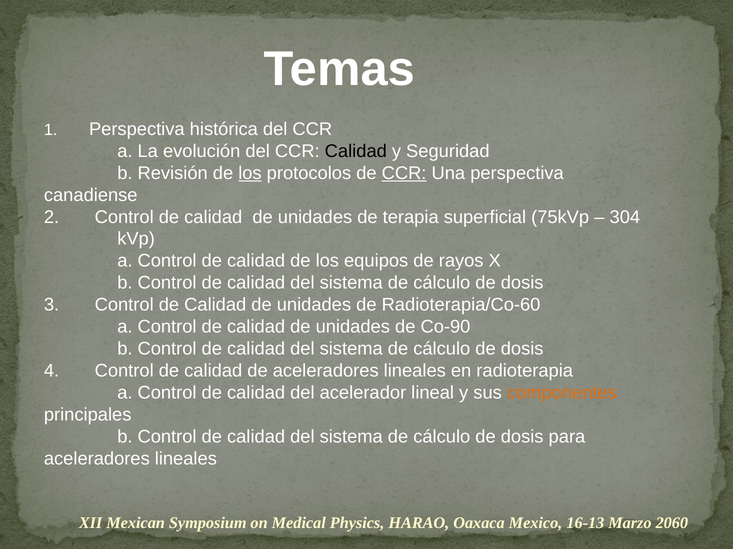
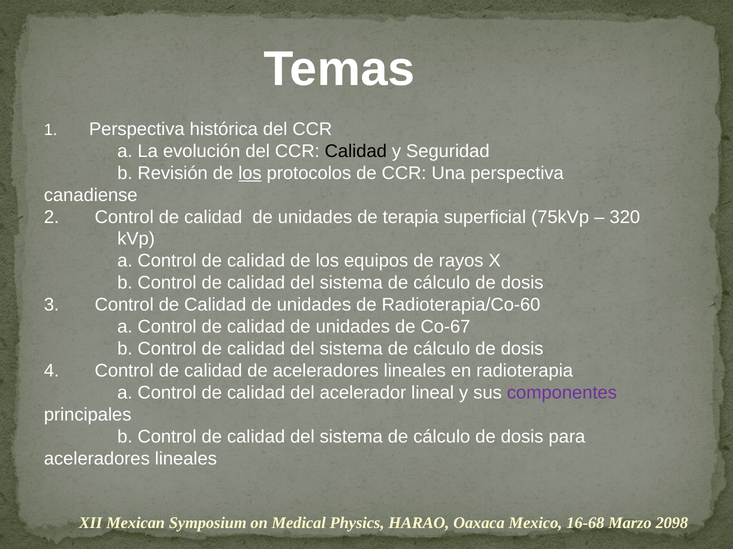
CCR at (404, 173) underline: present -> none
304: 304 -> 320
Co-90: Co-90 -> Co-67
componentes colour: orange -> purple
16-13: 16-13 -> 16-68
2060: 2060 -> 2098
